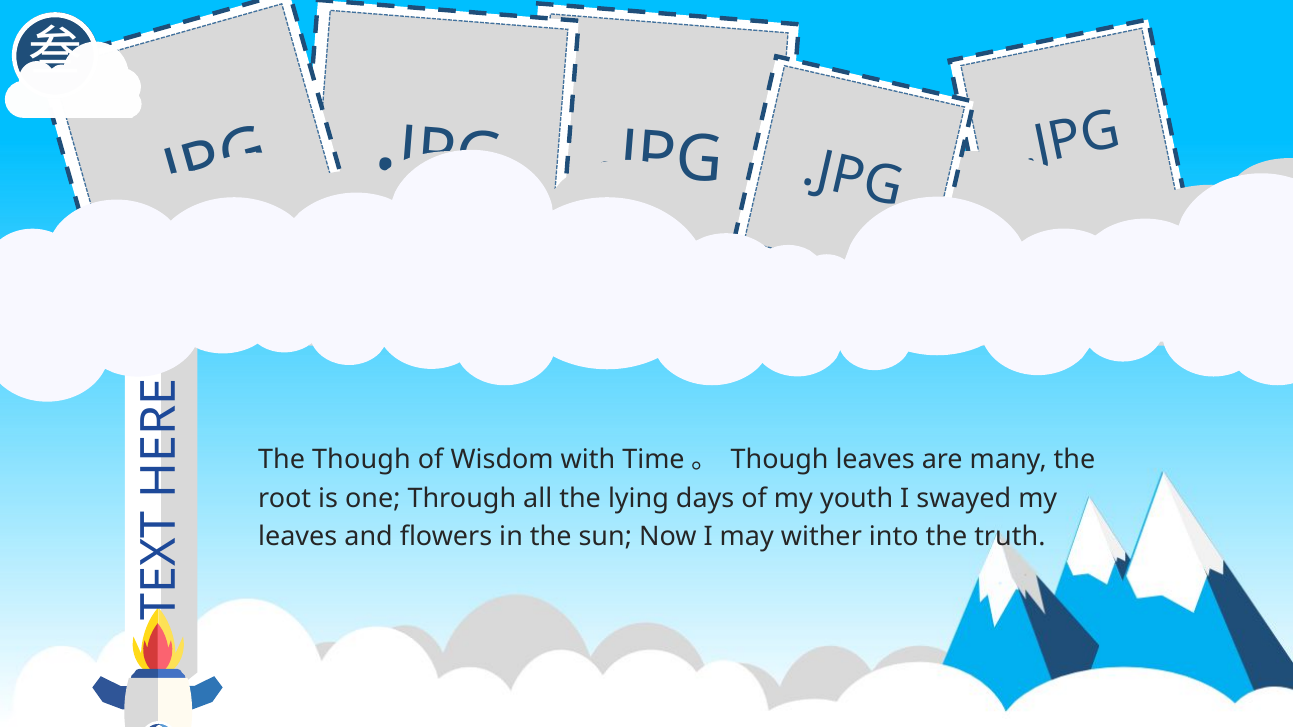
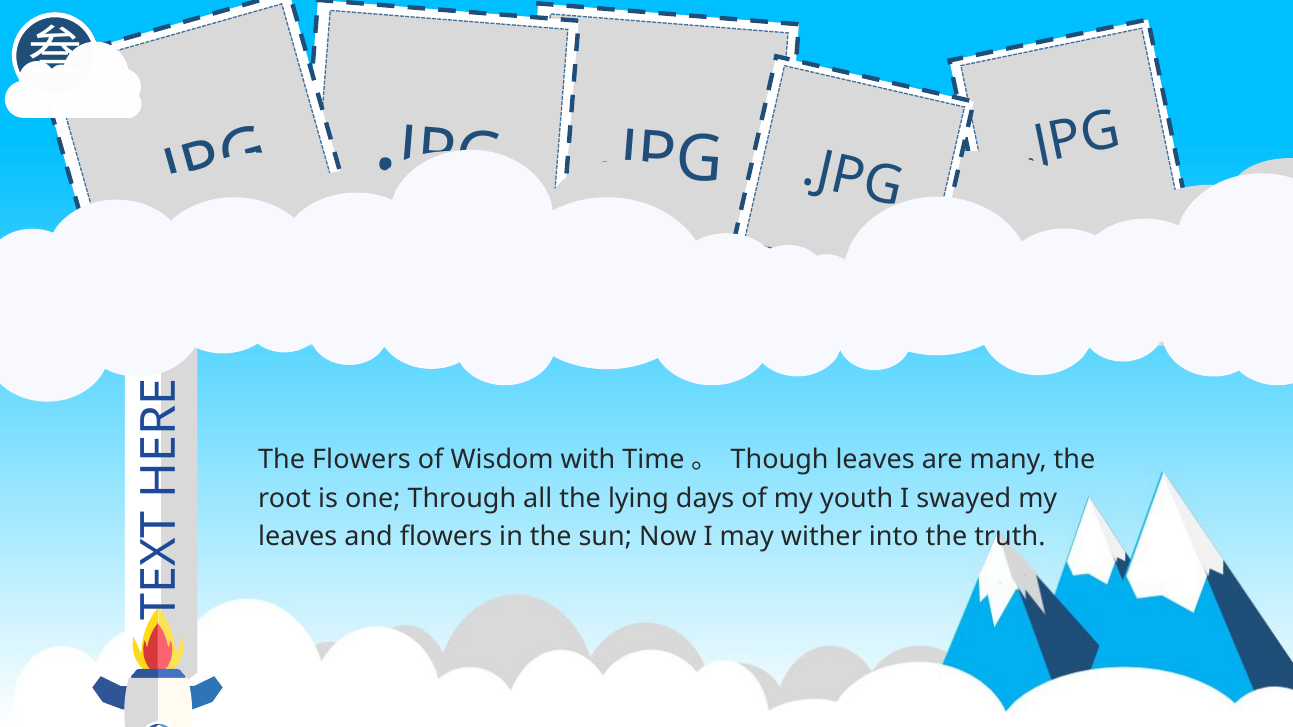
The Though: Though -> Flowers
